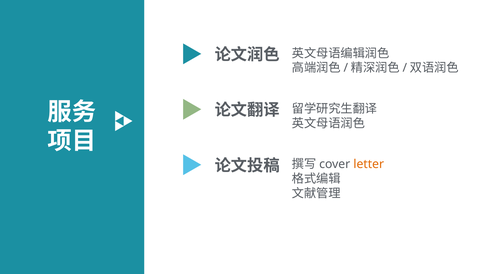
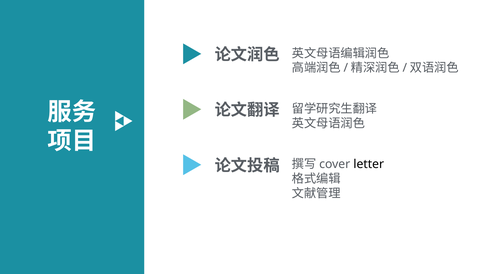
letter colour: orange -> black
